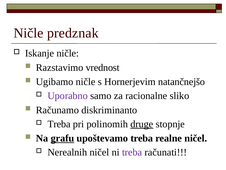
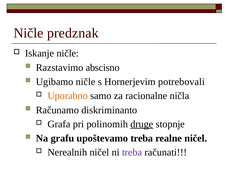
vrednost: vrednost -> abscisno
natančnejšo: natančnejšo -> potrebovali
Uporabno colour: purple -> orange
sliko: sliko -> ničla
Treba at (59, 124): Treba -> Grafa
grafu underline: present -> none
